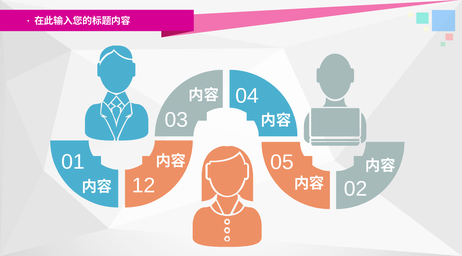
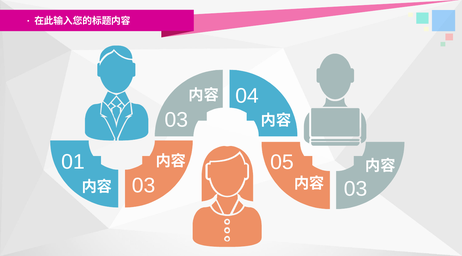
02 at (356, 189): 02 -> 03
12 at (144, 186): 12 -> 03
